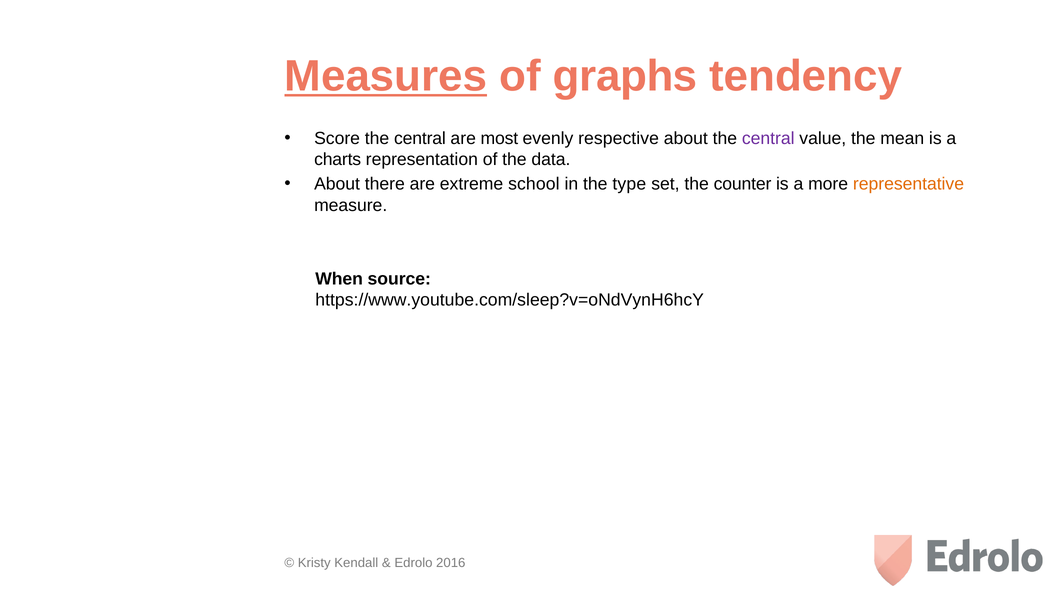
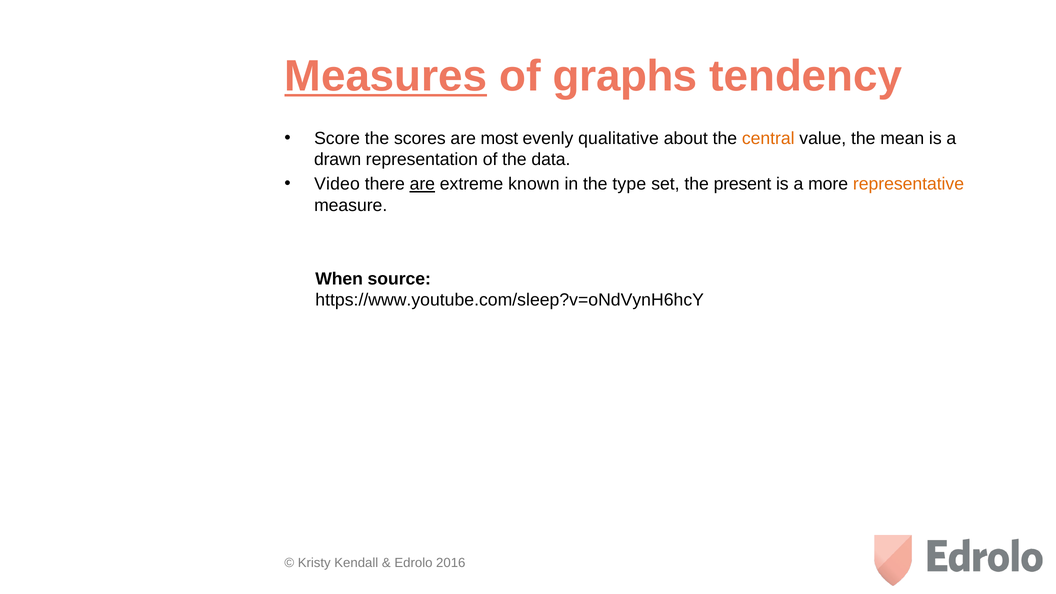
central at (420, 139): central -> scores
respective: respective -> qualitative
central at (768, 139) colour: purple -> orange
charts: charts -> drawn
About at (337, 184): About -> Video
are at (422, 184) underline: none -> present
school: school -> known
counter: counter -> present
